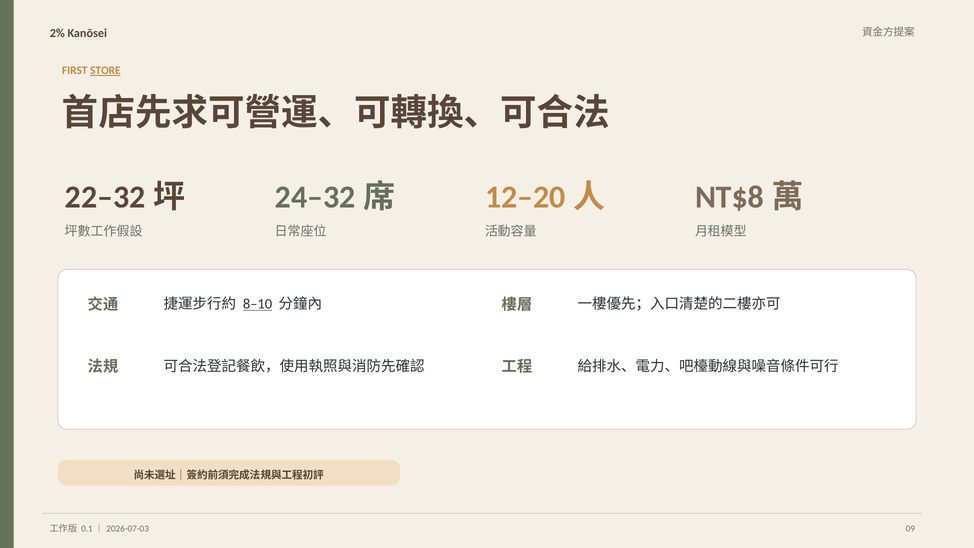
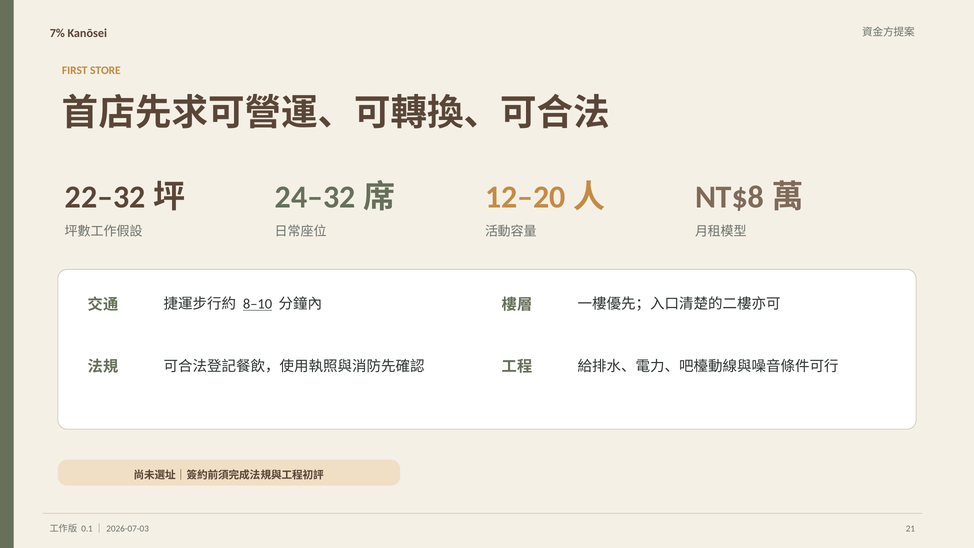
2%: 2% -> 7%
STORE underline: present -> none
09: 09 -> 21
